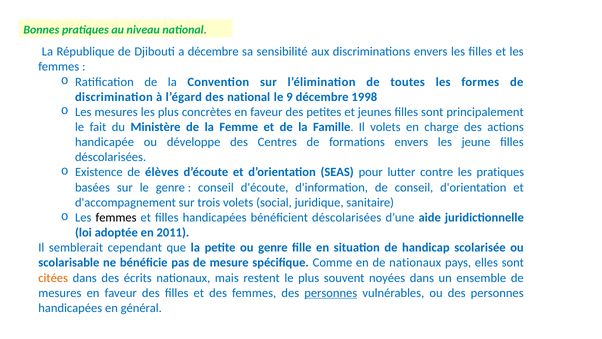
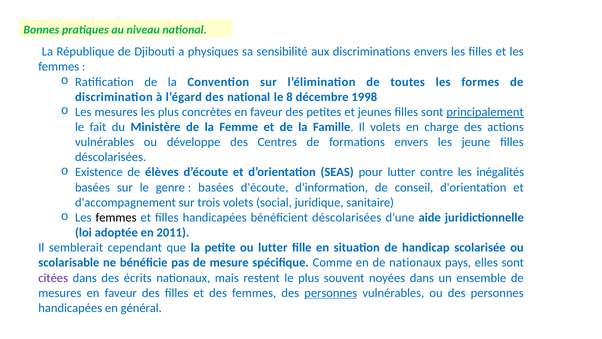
a décembre: décembre -> physiques
9: 9 -> 8
principalement underline: none -> present
handicapée at (105, 142): handicapée -> vulnérables
les pratiques: pratiques -> inégalités
conseil at (216, 187): conseil -> basées
ou genre: genre -> lutter
citées colour: orange -> purple
